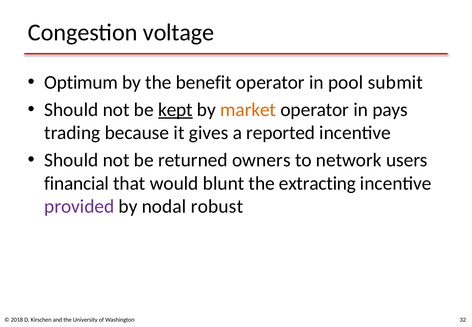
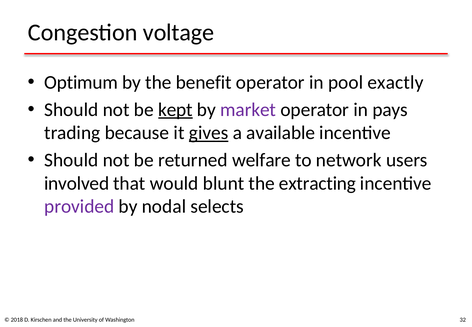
submit: submit -> exactly
market colour: orange -> purple
gives underline: none -> present
reported: reported -> available
owners: owners -> welfare
financial: financial -> involved
robust: robust -> selects
